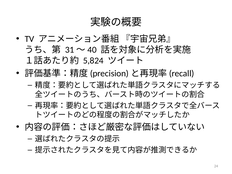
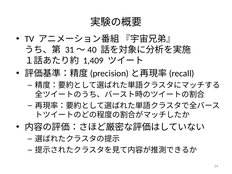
5,824: 5,824 -> 1,409
